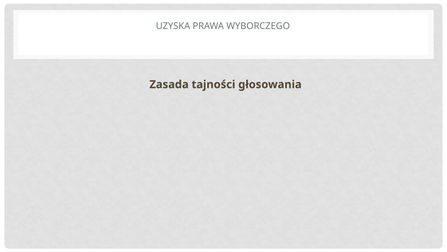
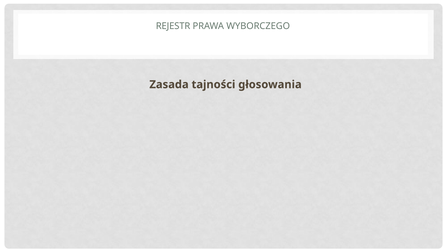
UZYSKA: UZYSKA -> REJESTR
